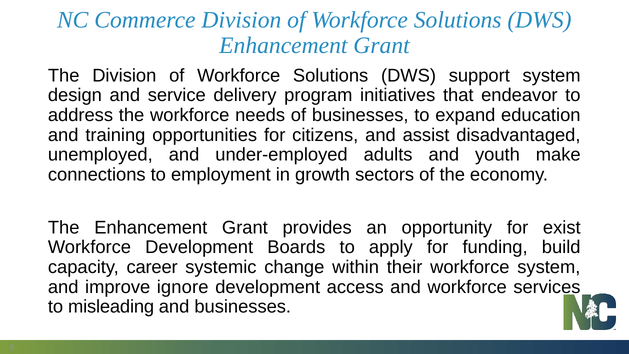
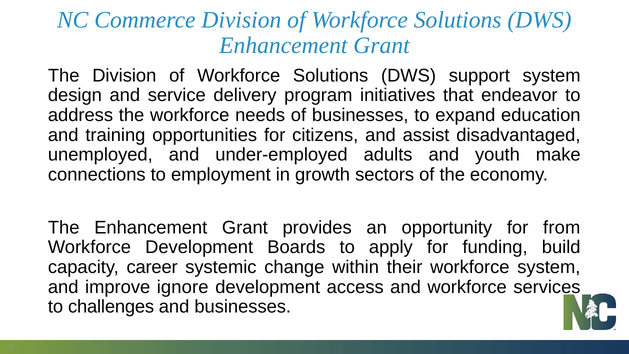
exist: exist -> from
misleading: misleading -> challenges
